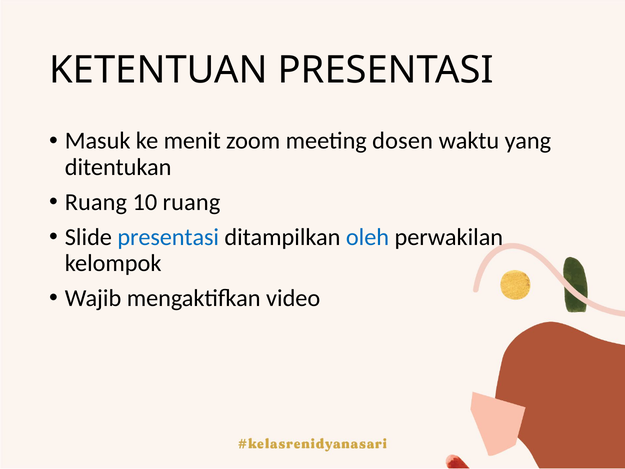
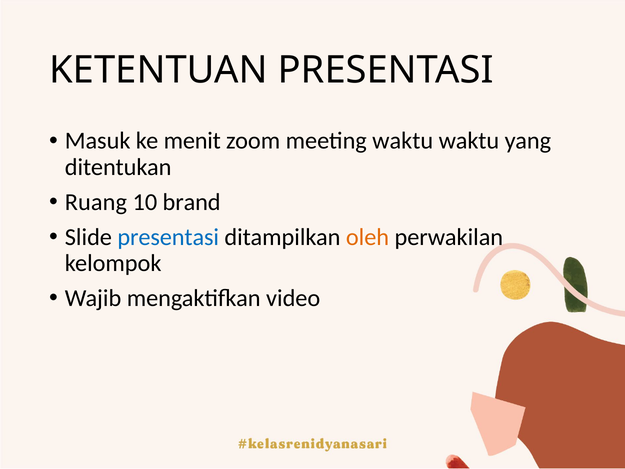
meeting dosen: dosen -> waktu
10 ruang: ruang -> brand
oleh colour: blue -> orange
